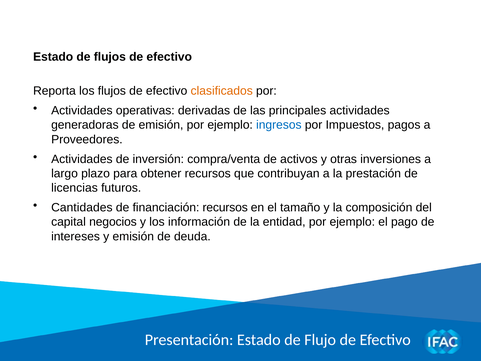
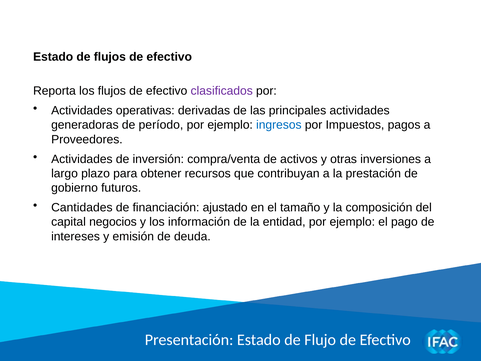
clasificados colour: orange -> purple
de emisión: emisión -> período
licencias: licencias -> gobierno
financiación recursos: recursos -> ajustado
